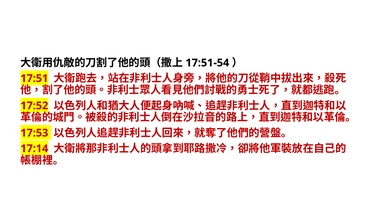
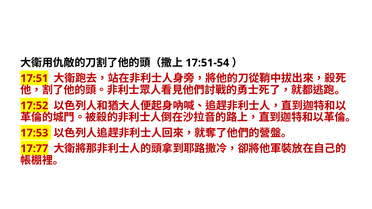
17:14: 17:14 -> 17:77
